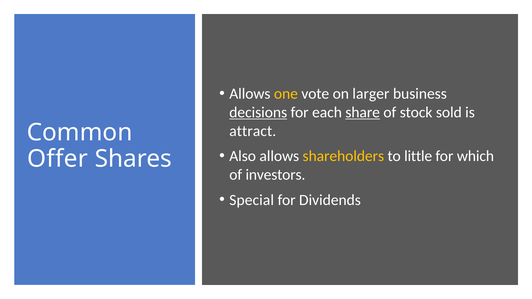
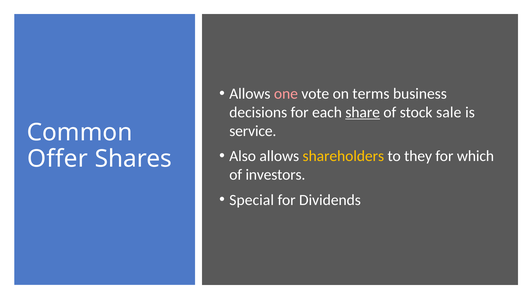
one colour: yellow -> pink
larger: larger -> terms
decisions underline: present -> none
sold: sold -> sale
attract: attract -> service
little: little -> they
